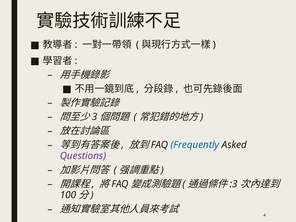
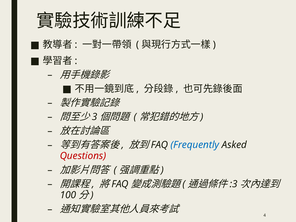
Questions colour: purple -> red
